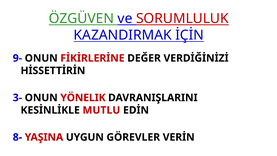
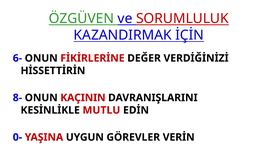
9-: 9- -> 6-
3-: 3- -> 8-
YÖNELIK: YÖNELIK -> KAÇININ
8-: 8- -> 0-
